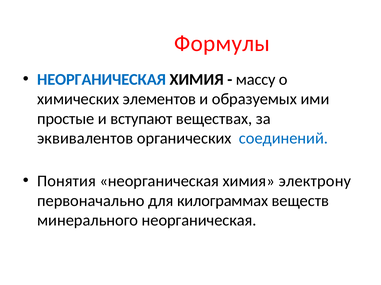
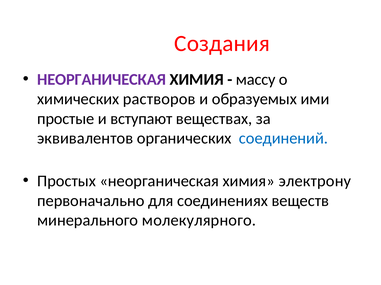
Формулы: Формулы -> Создания
НЕОРГАНИЧЕСКАЯ at (102, 80) colour: blue -> purple
элементов: элементов -> растворов
Понятия: Понятия -> Простых
килограммах: килограммах -> соединениях
минерального неорганическая: неорганическая -> молекулярного
